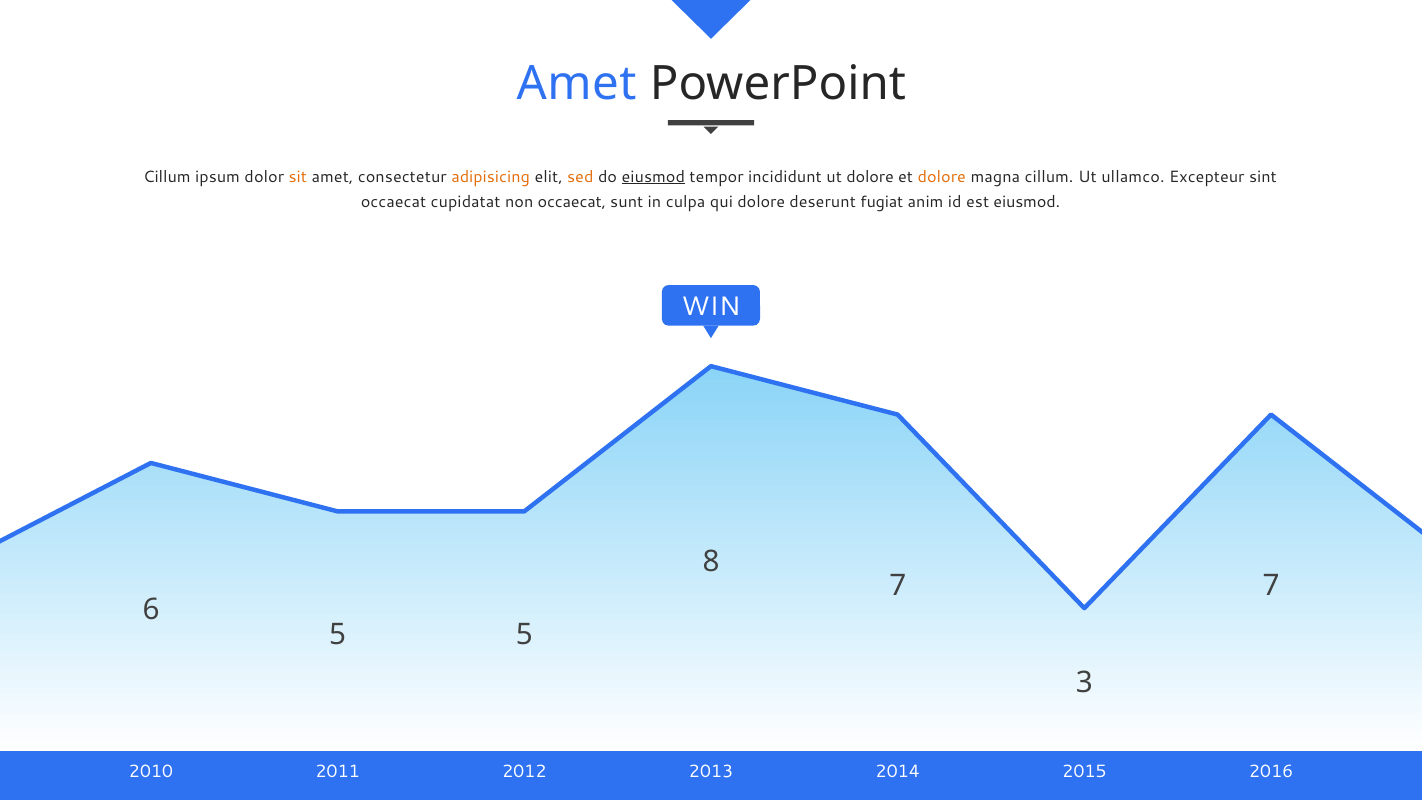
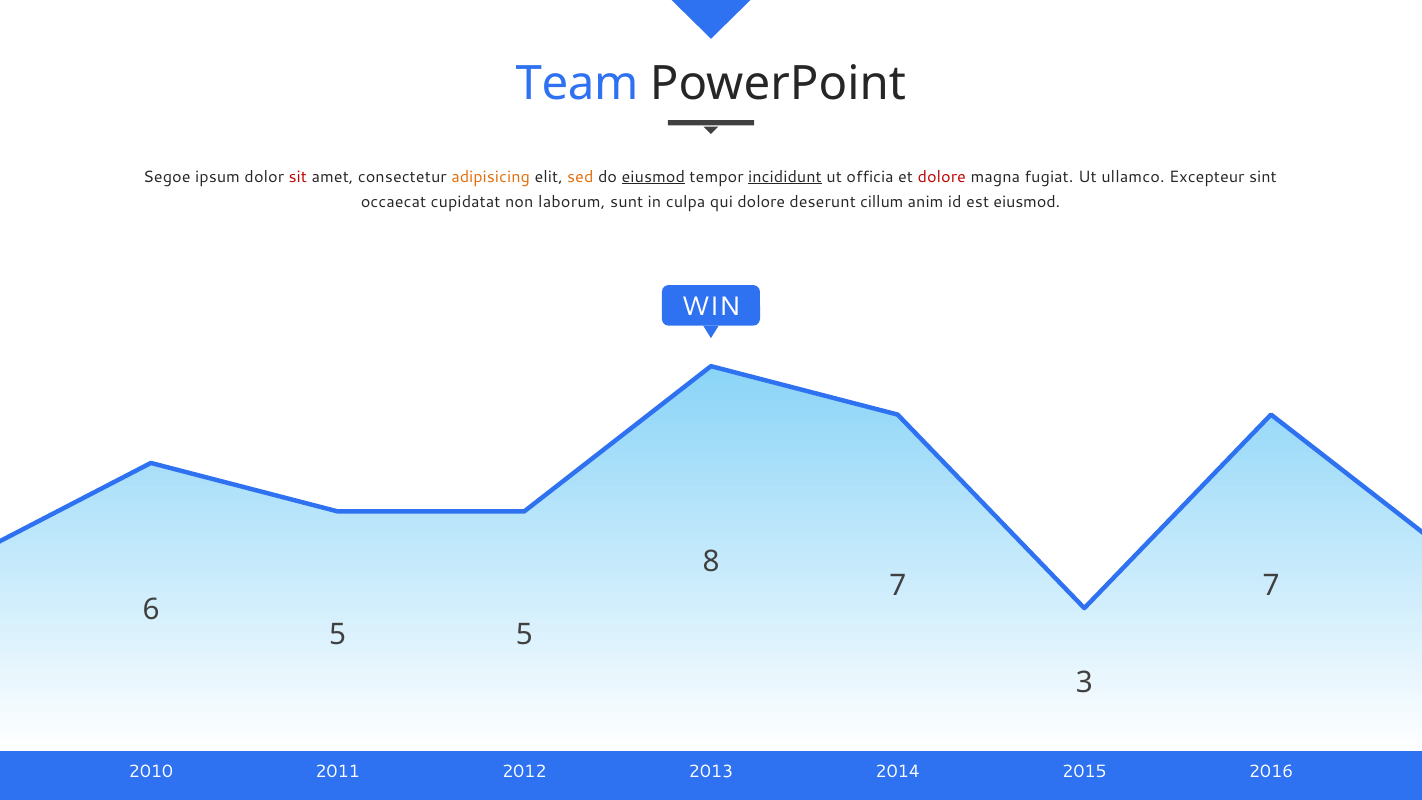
Amet at (577, 84): Amet -> Team
Cillum at (167, 177): Cillum -> Segoe
sit colour: orange -> red
incididunt underline: none -> present
ut dolore: dolore -> officia
dolore at (942, 177) colour: orange -> red
magna cillum: cillum -> fugiat
non occaecat: occaecat -> laborum
fugiat: fugiat -> cillum
